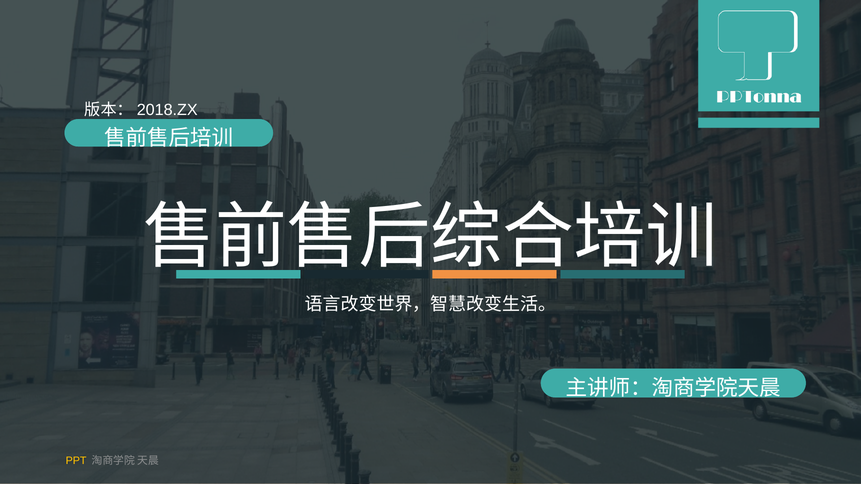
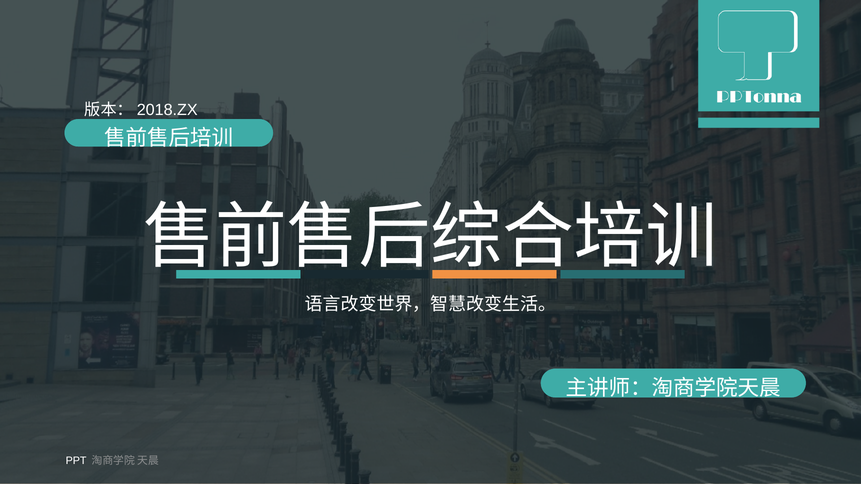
PPT colour: yellow -> white
